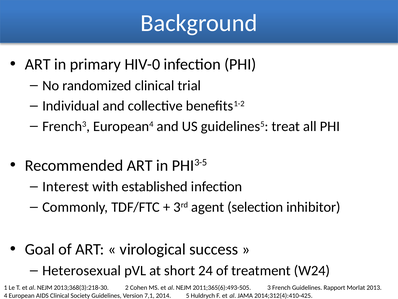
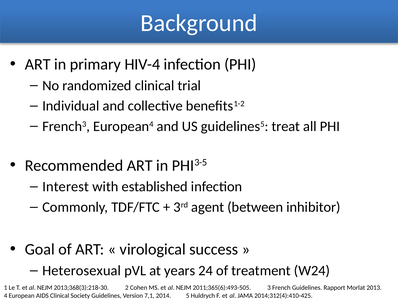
HIV-0: HIV-0 -> HIV-4
selection: selection -> between
short: short -> years
